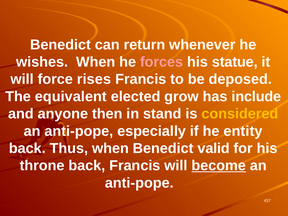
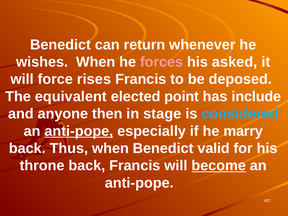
statue: statue -> asked
grow: grow -> point
stand: stand -> stage
considered colour: yellow -> light blue
anti-pope at (79, 131) underline: none -> present
entity: entity -> marry
